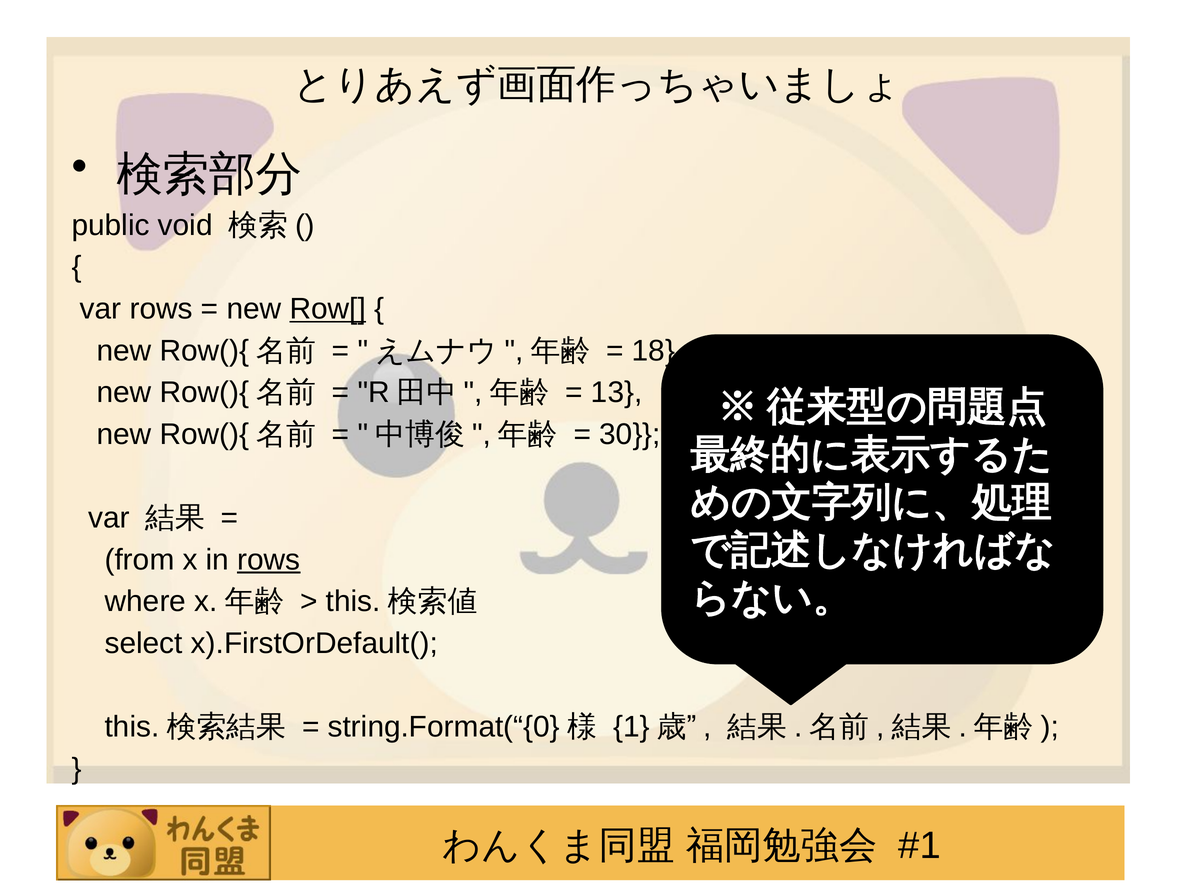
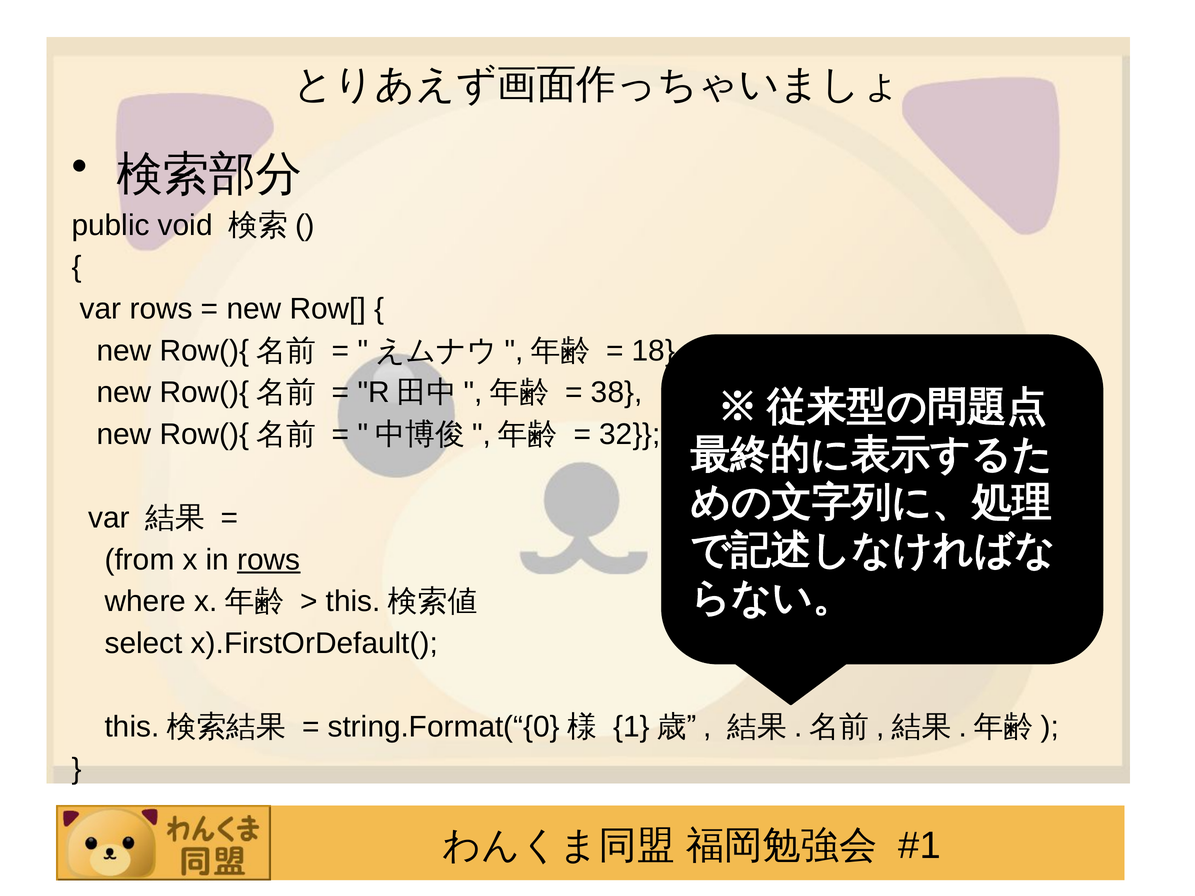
Row[ underline: present -> none
13: 13 -> 38
30: 30 -> 32
